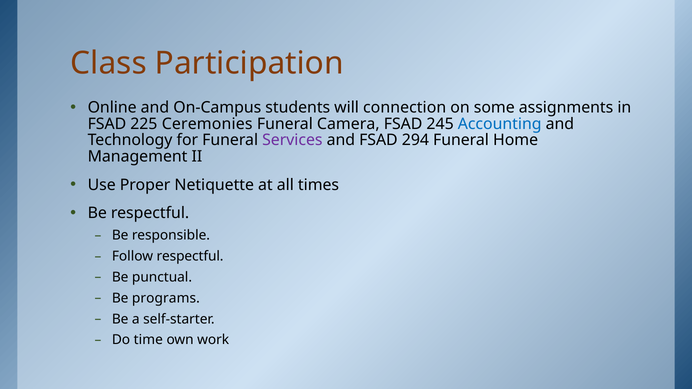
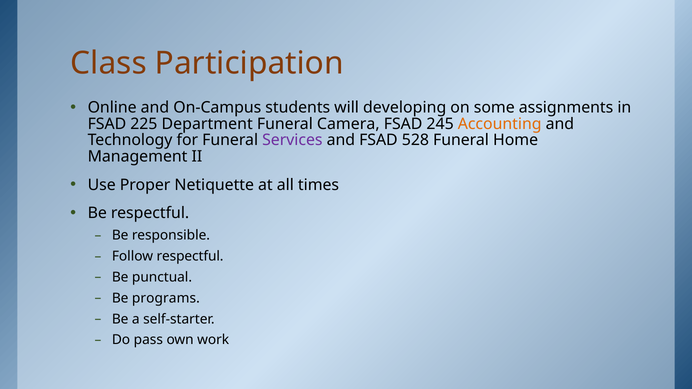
connection: connection -> developing
Ceremonies: Ceremonies -> Department
Accounting colour: blue -> orange
294: 294 -> 528
time: time -> pass
